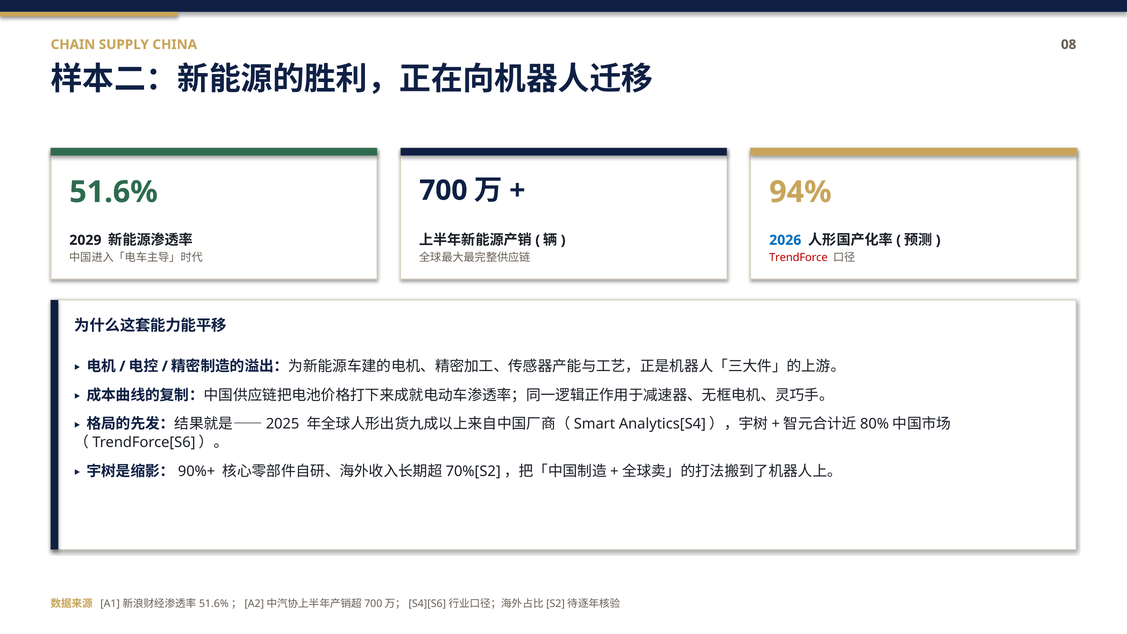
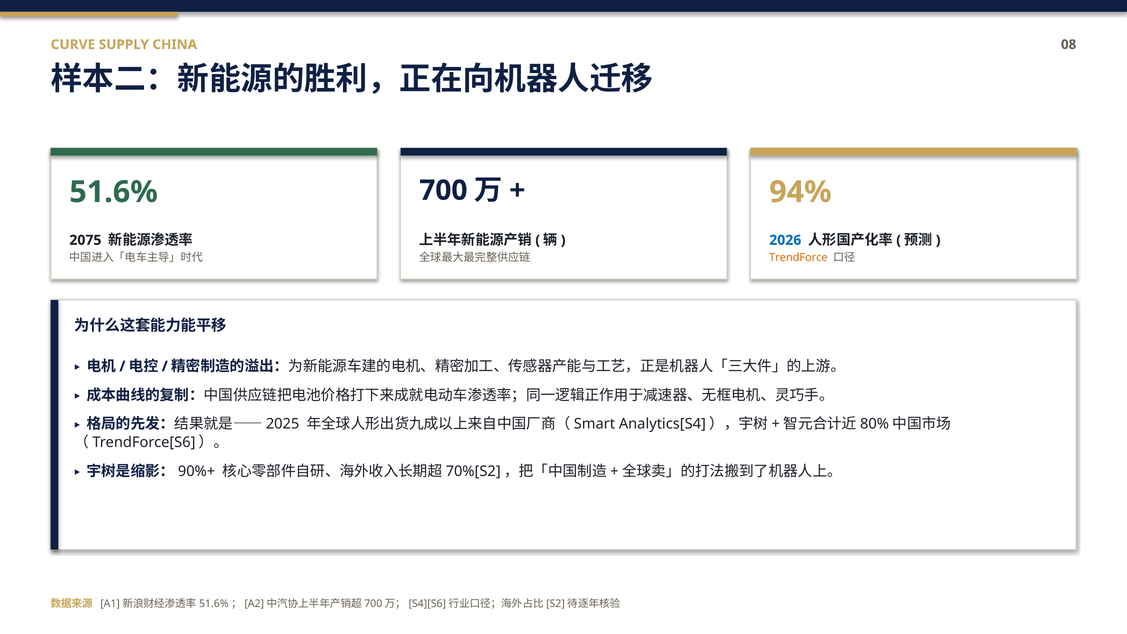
CHAIN: CHAIN -> CURVE
2029: 2029 -> 2075
TrendForce colour: red -> orange
